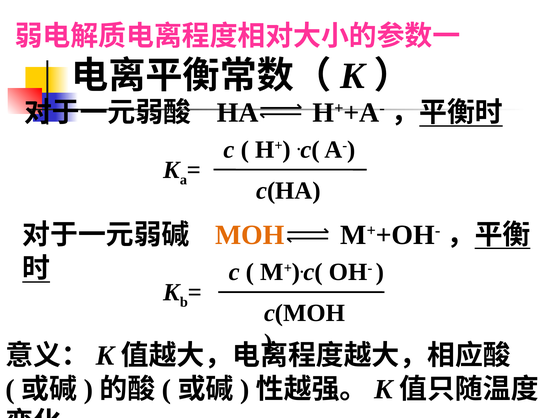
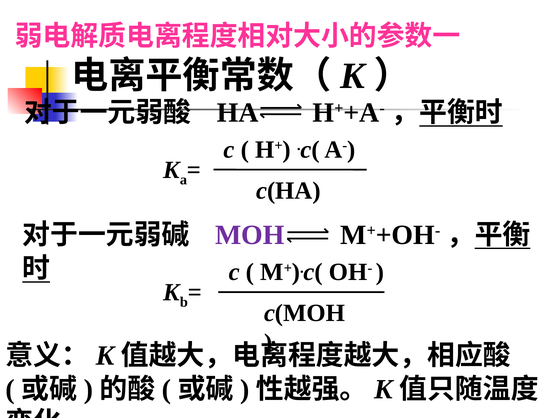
MOH colour: orange -> purple
